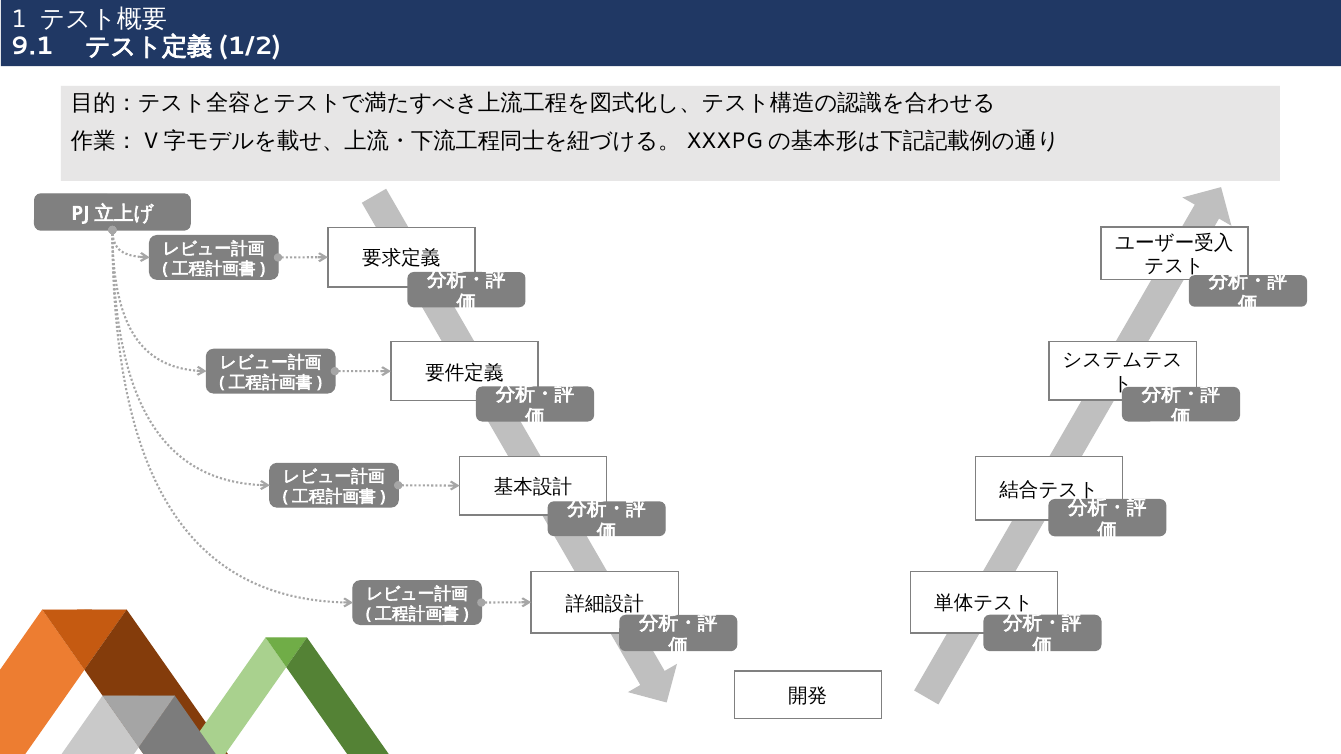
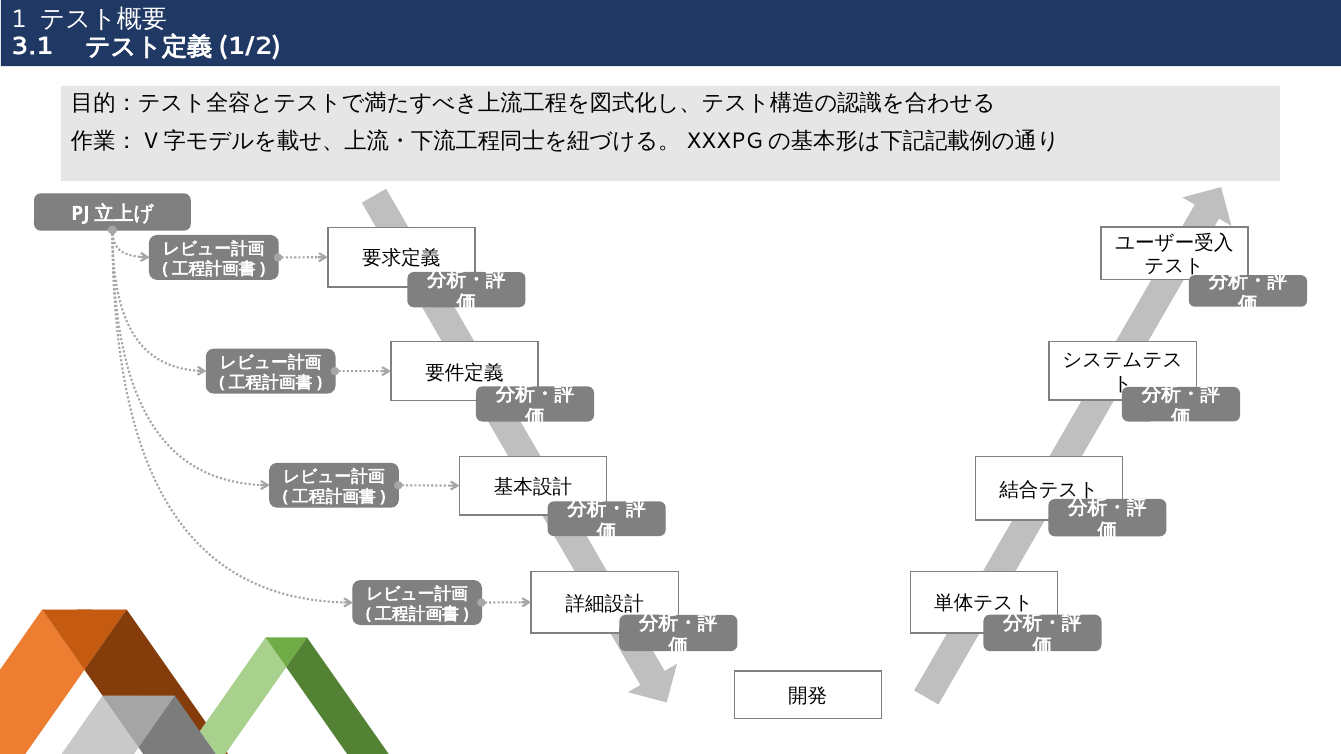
9.1: 9.1 -> 3.1
